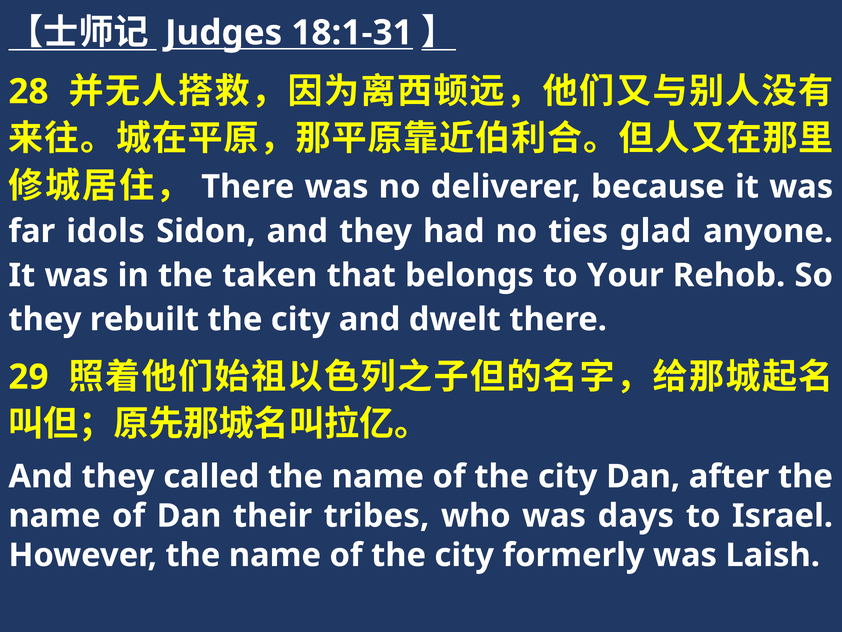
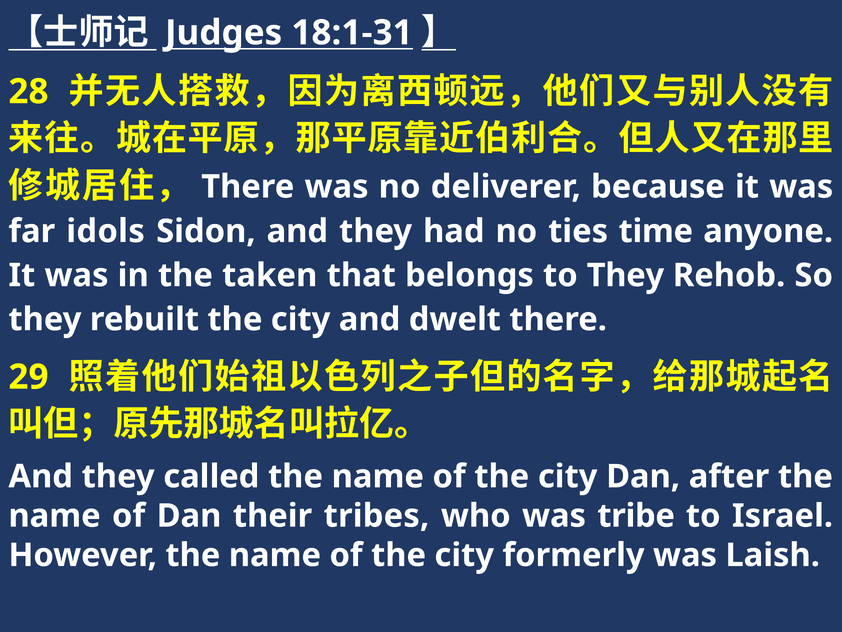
glad: glad -> time
to Your: Your -> They
days: days -> tribe
